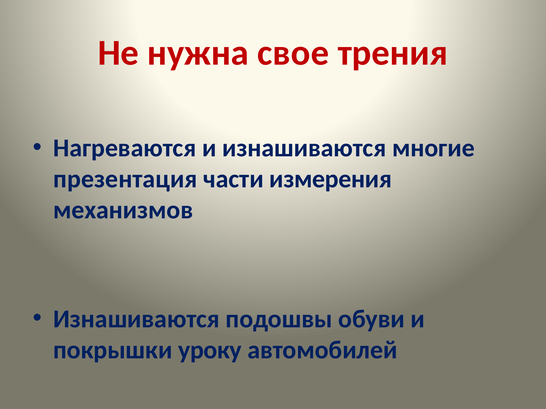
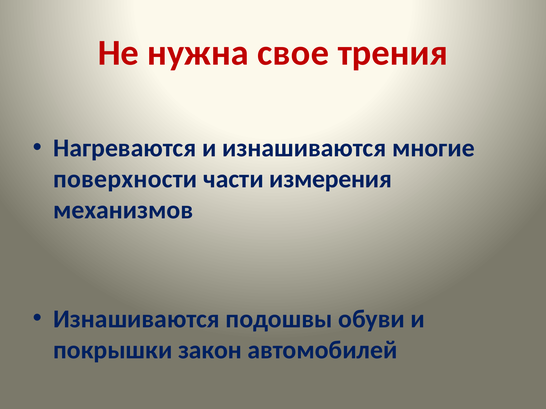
презентация: презентация -> поверхности
уроку: уроку -> закон
